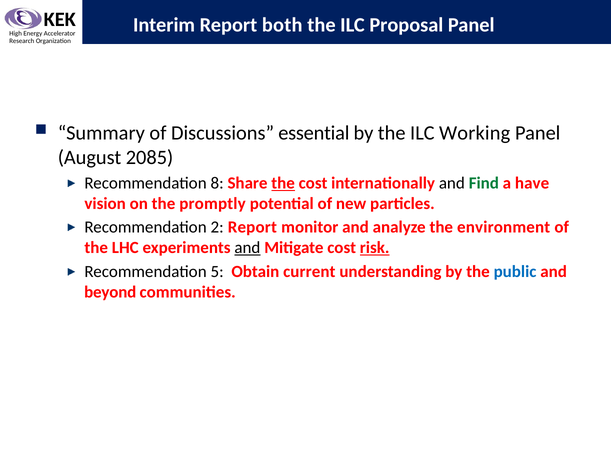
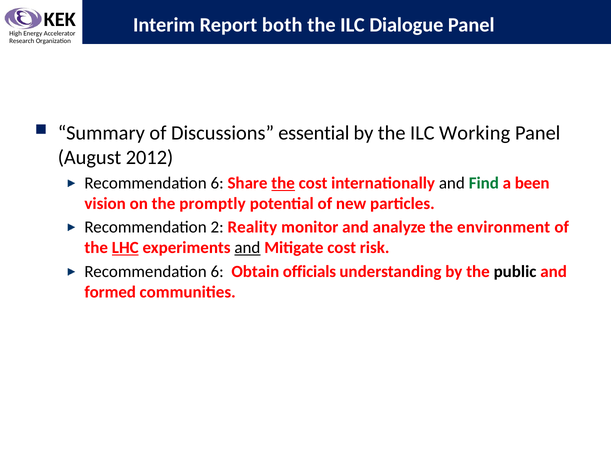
Proposal: Proposal -> Dialogue
2085: 2085 -> 2012
8 at (217, 183): 8 -> 6
have: have -> been
2 Report: Report -> Reality
LHC underline: none -> present
risk underline: present -> none
5 at (217, 271): 5 -> 6
current: current -> officials
public colour: blue -> black
beyond: beyond -> formed
